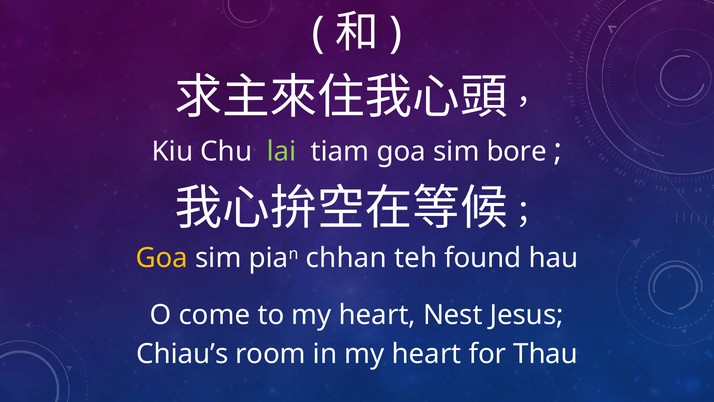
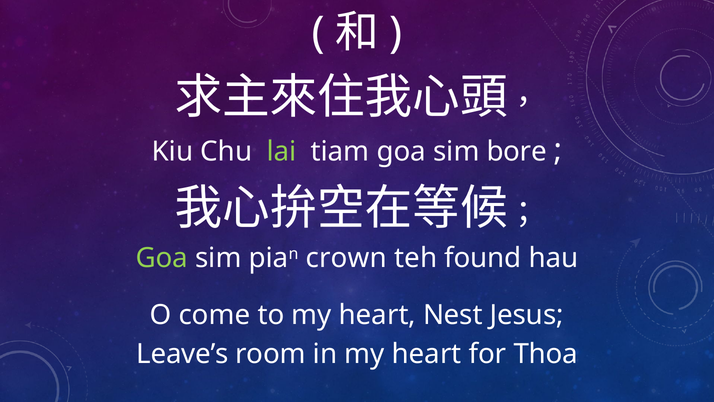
Goa at (162, 258) colour: yellow -> light green
chhan: chhan -> crown
Chiau’s: Chiau’s -> Leave’s
Thau: Thau -> Thoa
